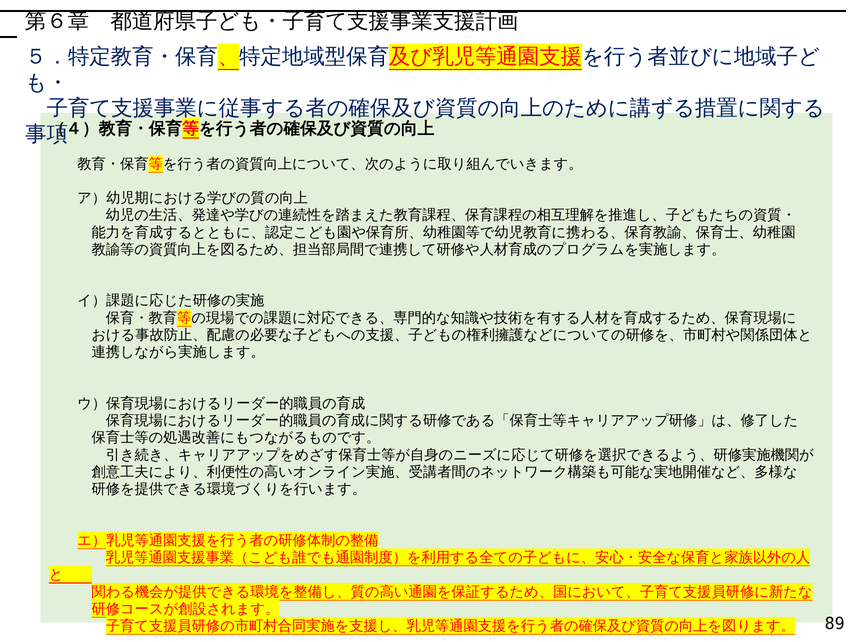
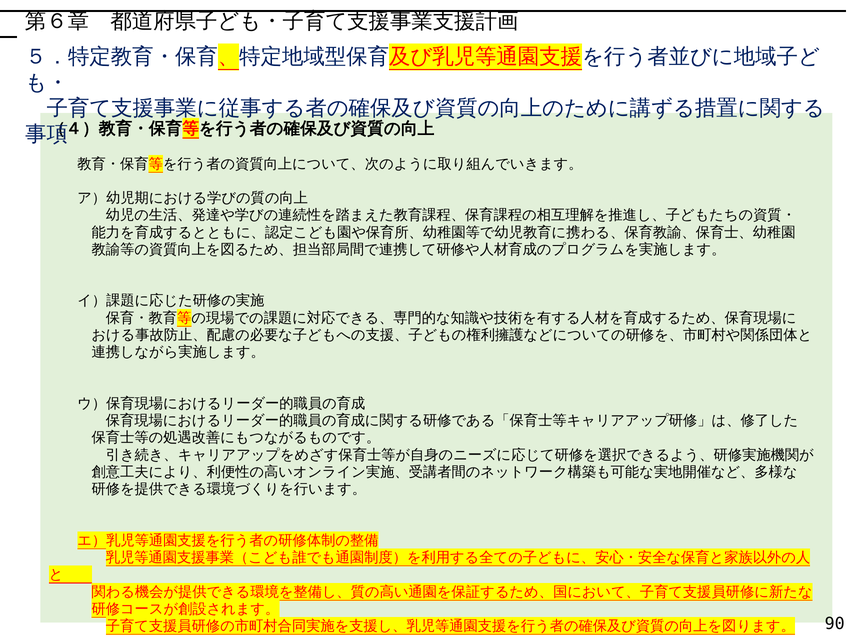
89: 89 -> 90
